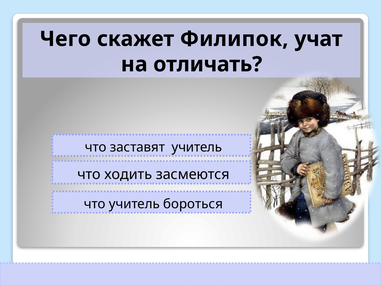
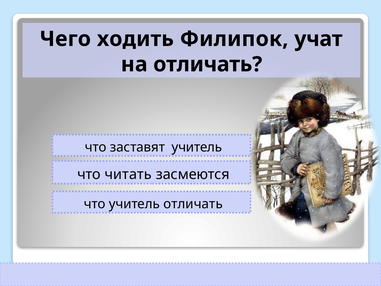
скажет: скажет -> ходить
ходить: ходить -> читать
учитель бороться: бороться -> отличать
